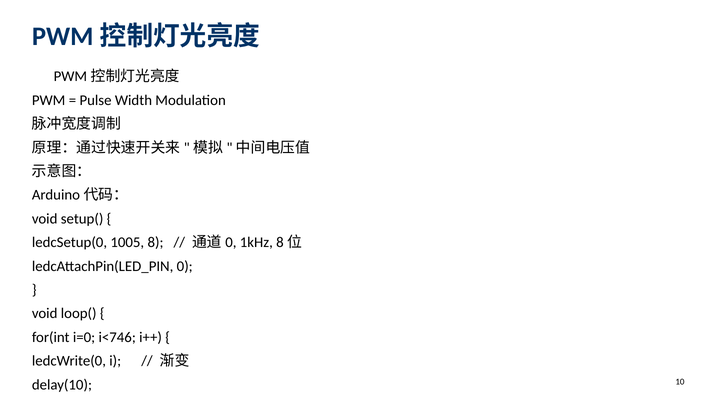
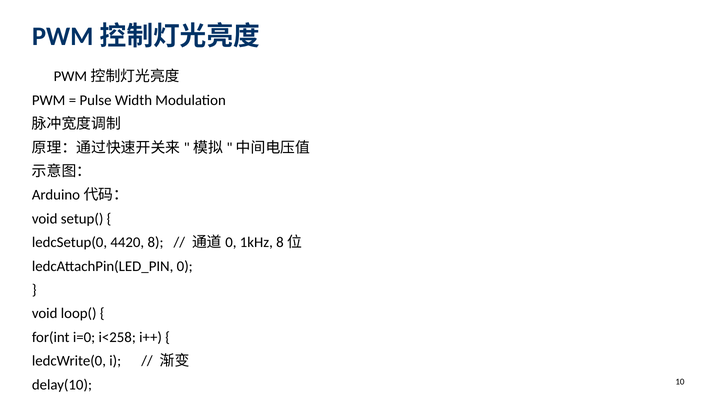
1005: 1005 -> 4420
i<746: i<746 -> i<258
